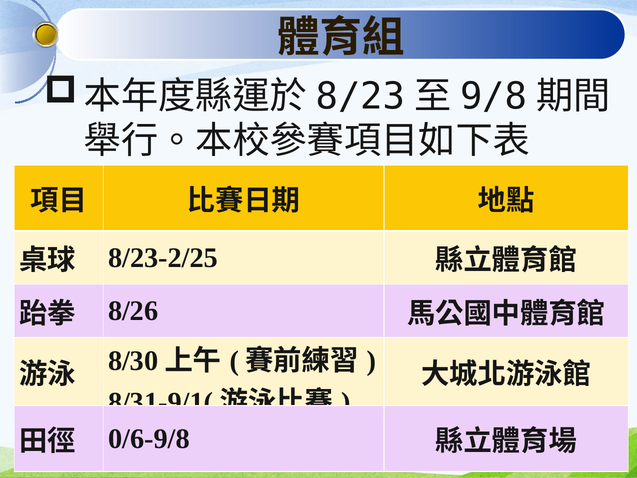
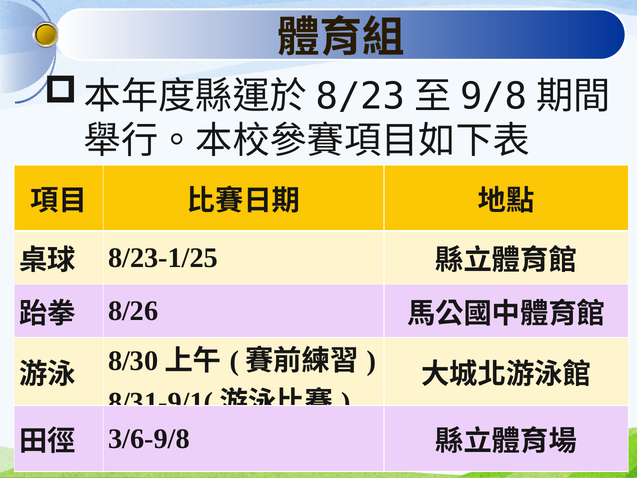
8/23-2/25: 8/23-2/25 -> 8/23-1/25
0/6-9/8: 0/6-9/8 -> 3/6-9/8
